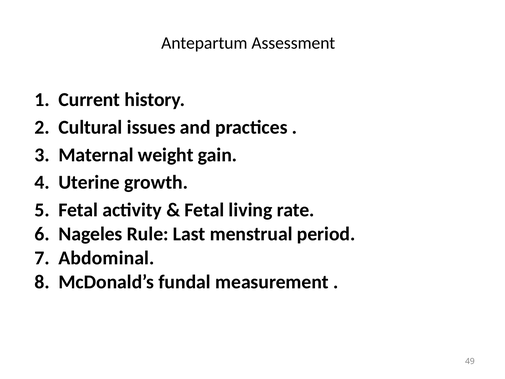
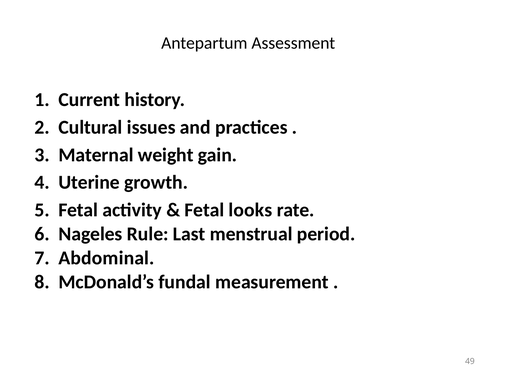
living: living -> looks
